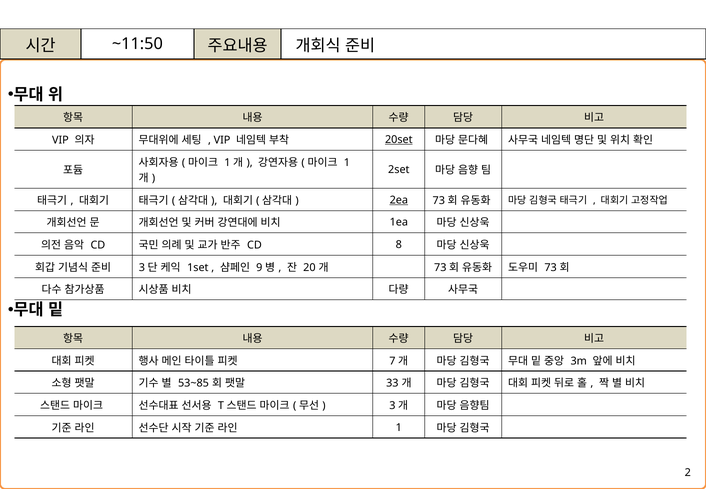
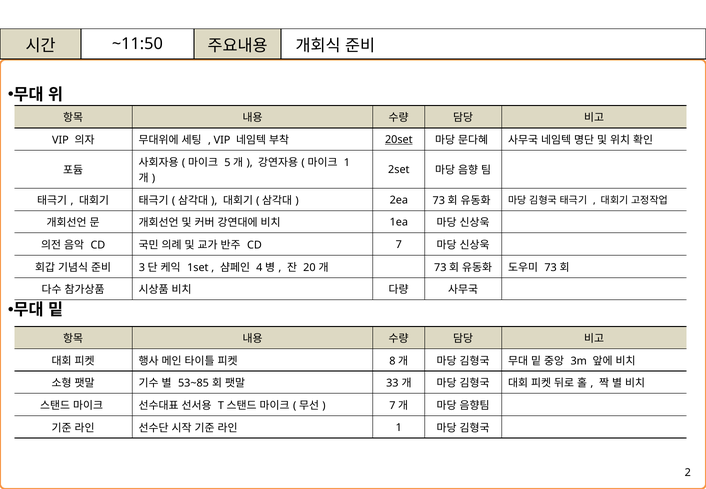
1 at (227, 162): 1 -> 5
2ea underline: present -> none
CD 8: 8 -> 7
9: 9 -> 4
7: 7 -> 8
3 at (392, 405): 3 -> 7
